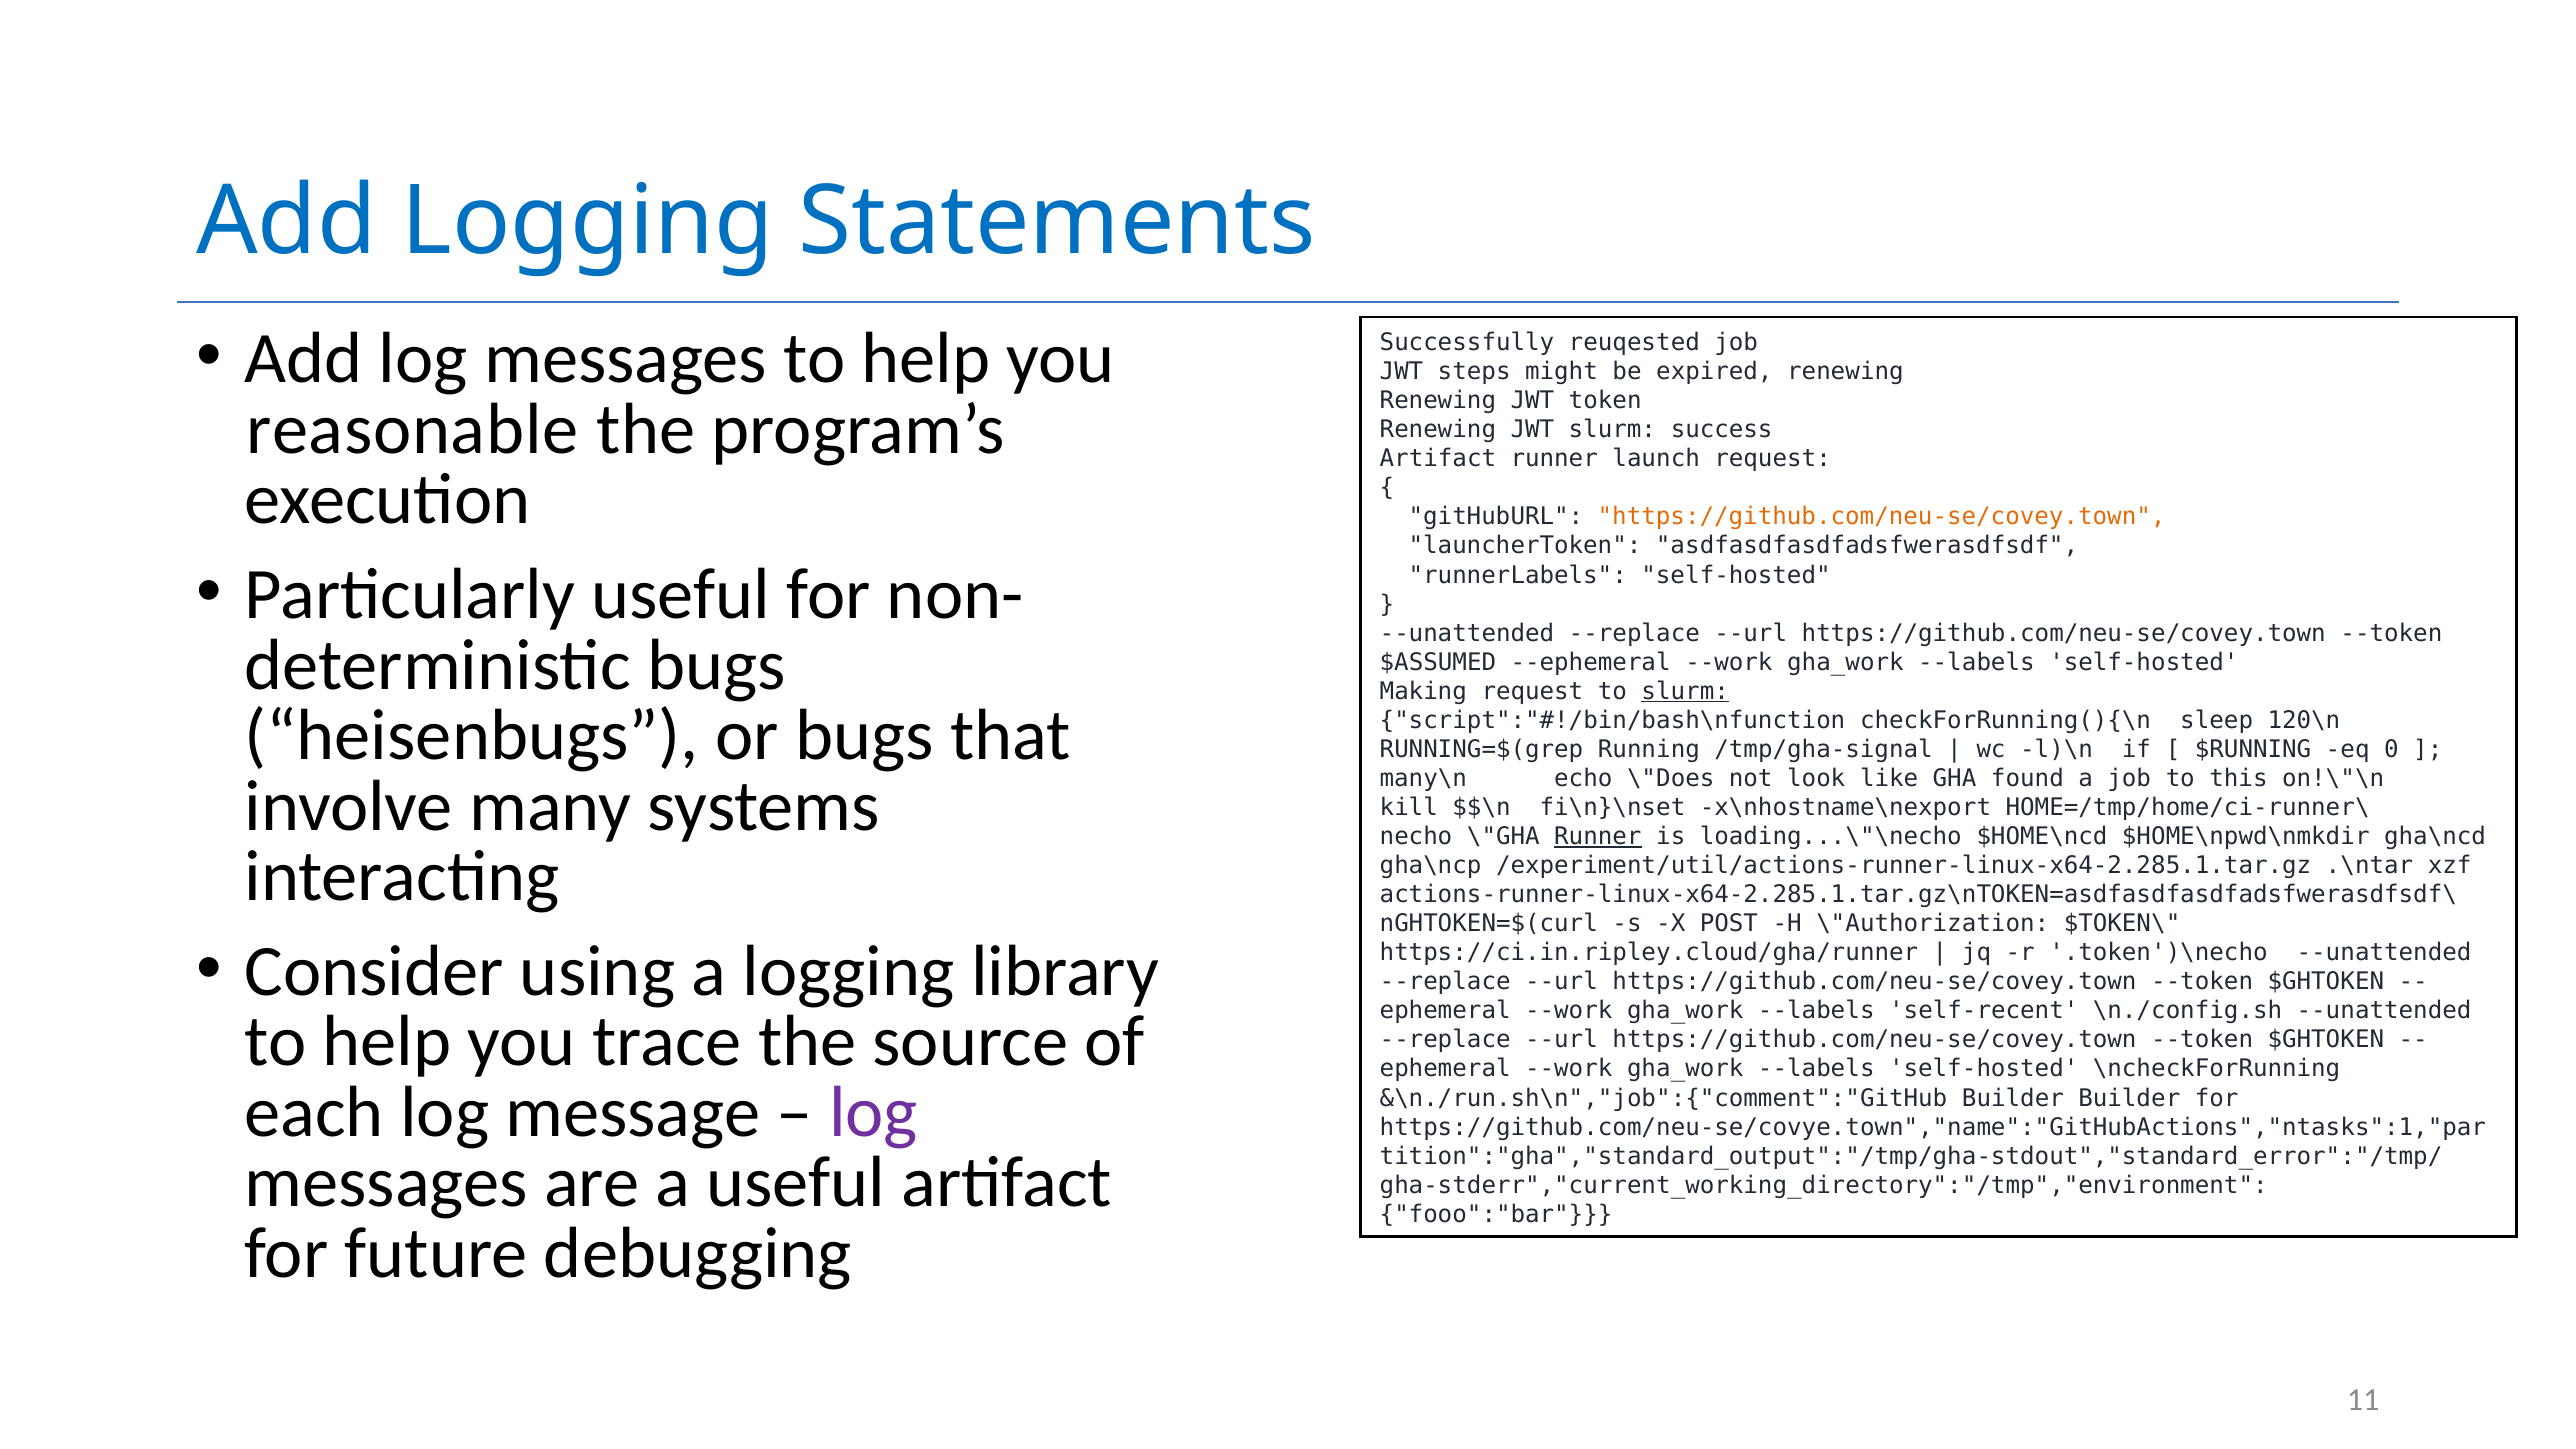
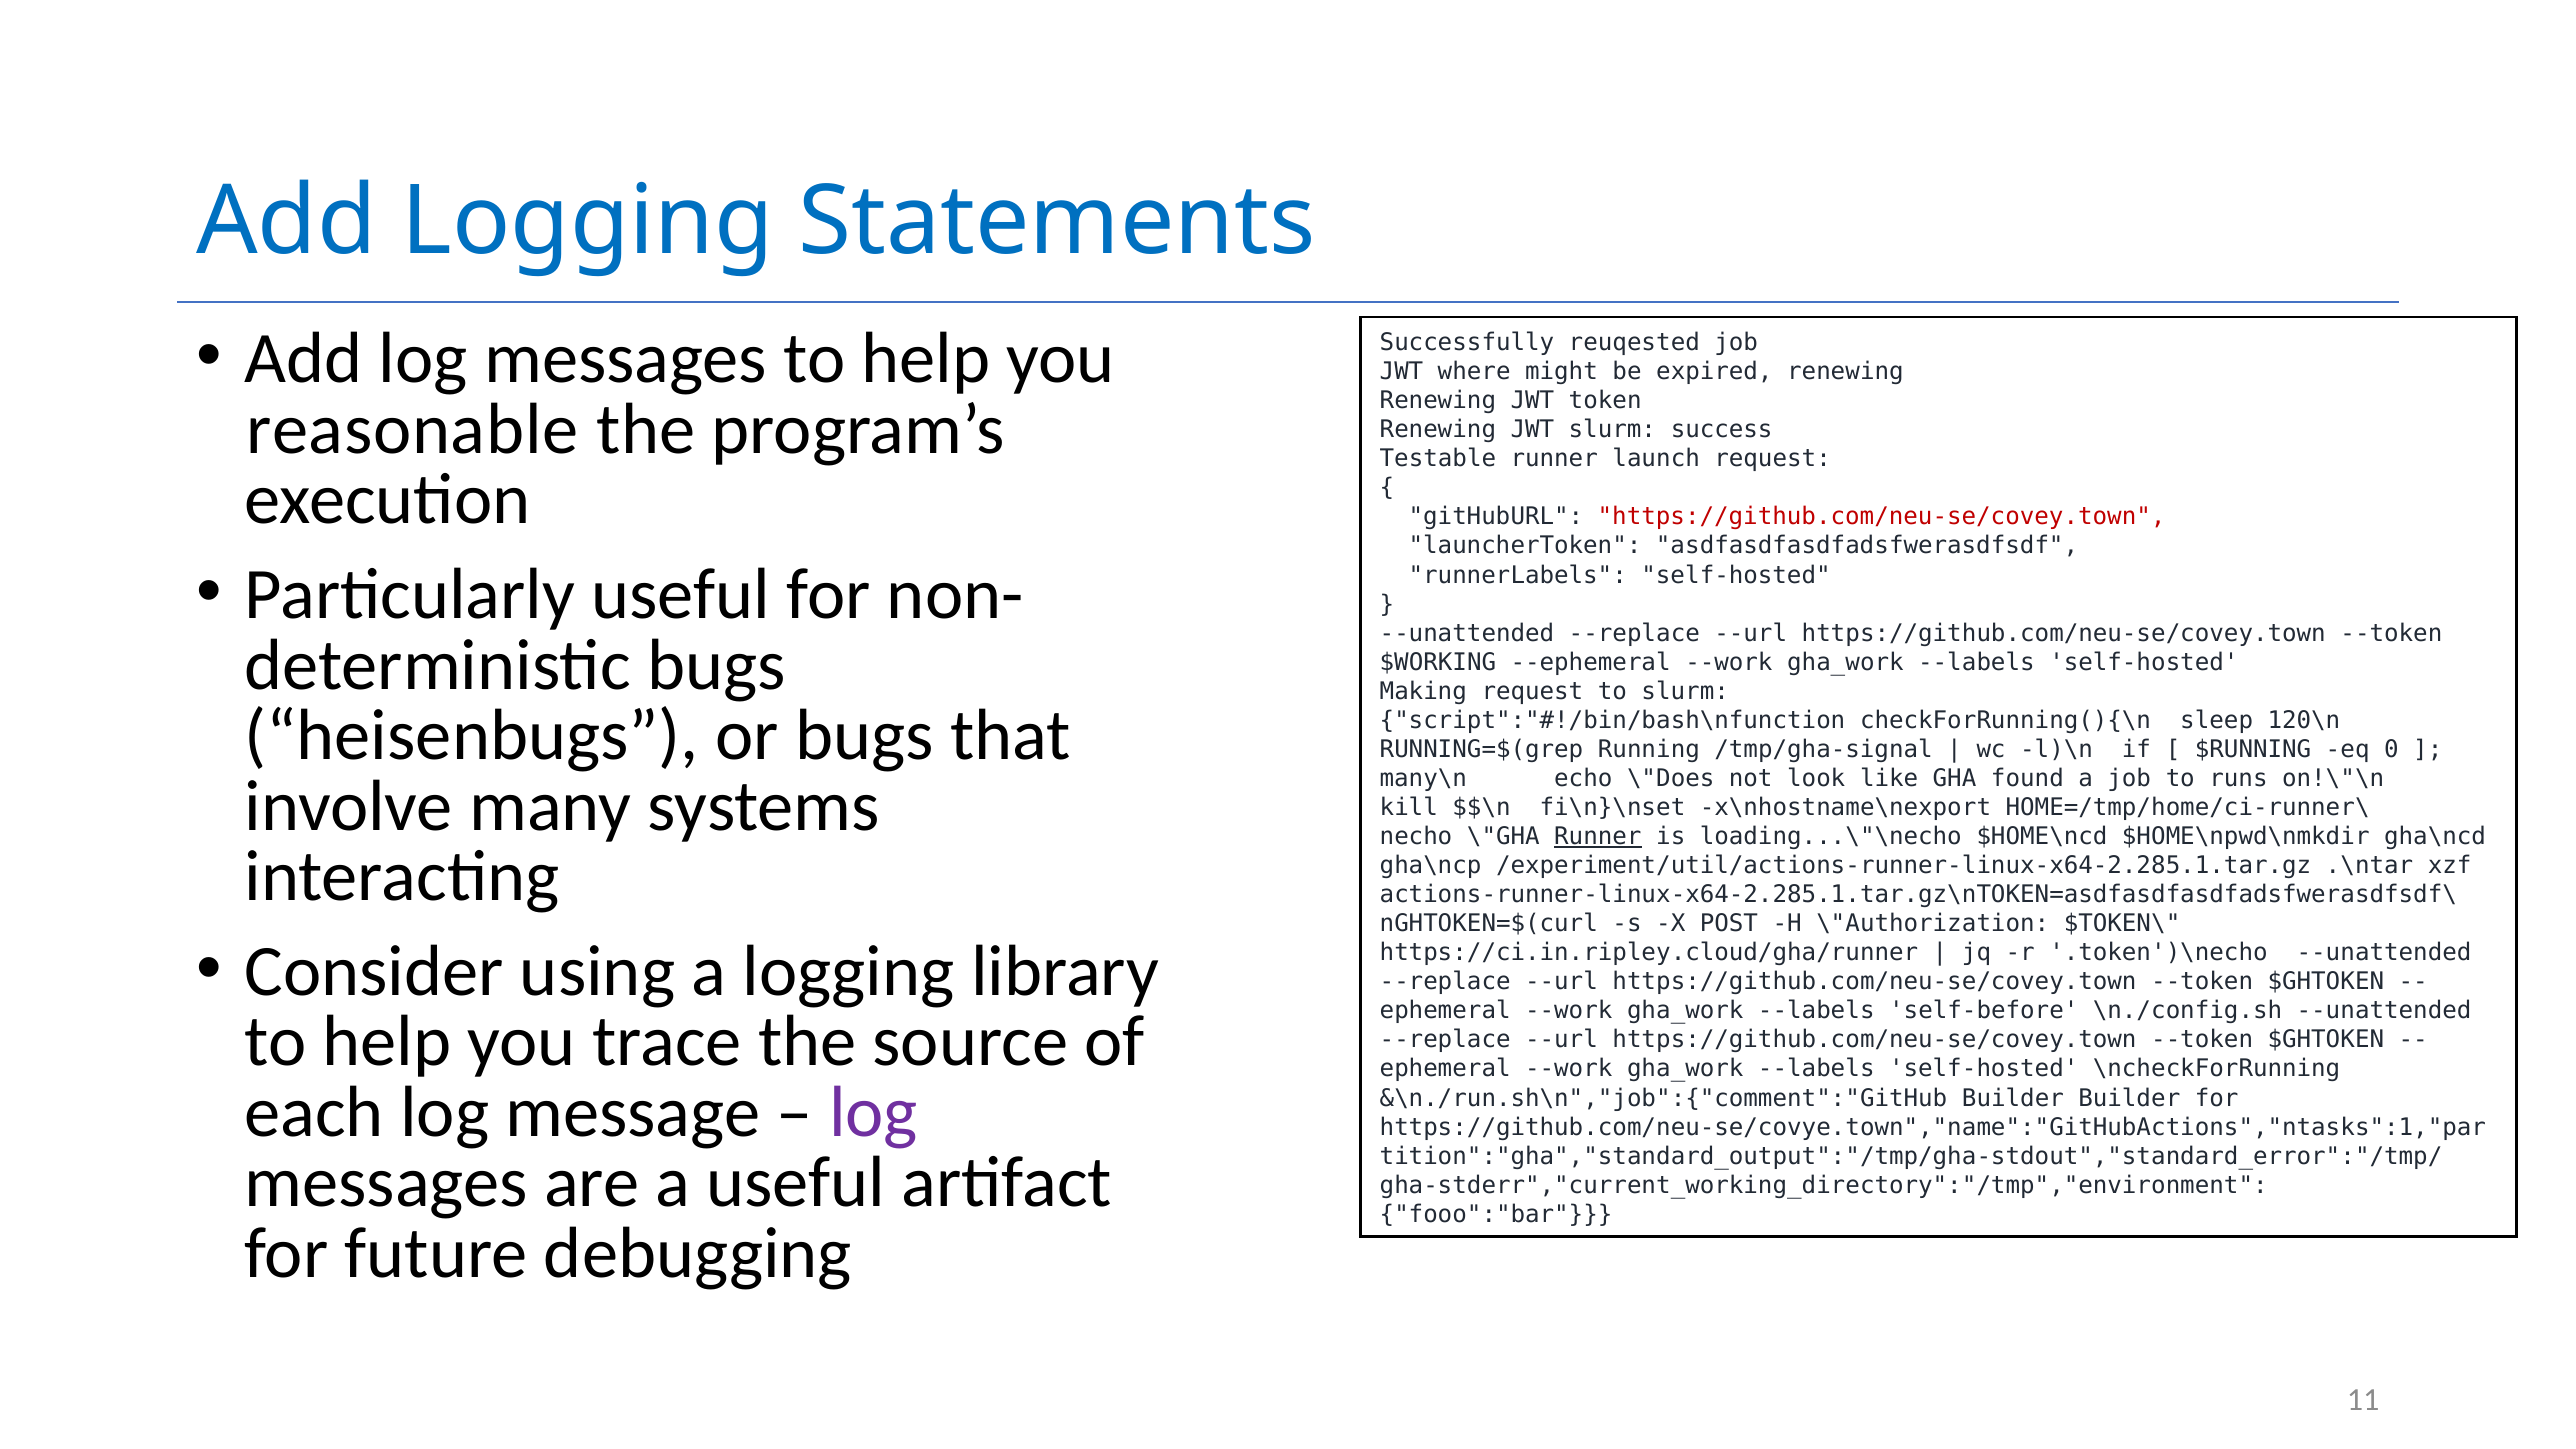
steps: steps -> where
Artifact at (1438, 459): Artifact -> Testable
https://github.com/neu-se/covey.town at (1882, 517) colour: orange -> red
$ASSUMED: $ASSUMED -> $WORKING
slurm at (1685, 691) underline: present -> none
this: this -> runs
self-recent: self-recent -> self-before
